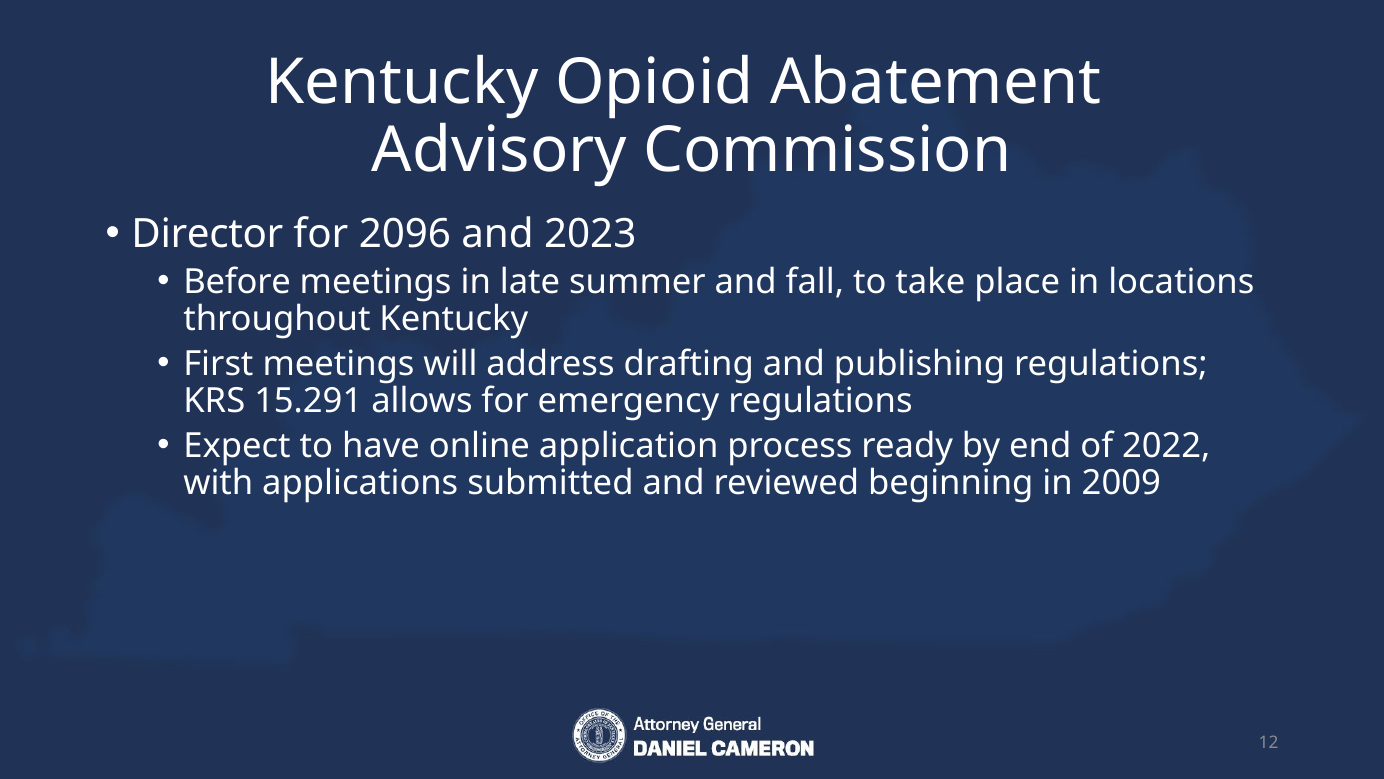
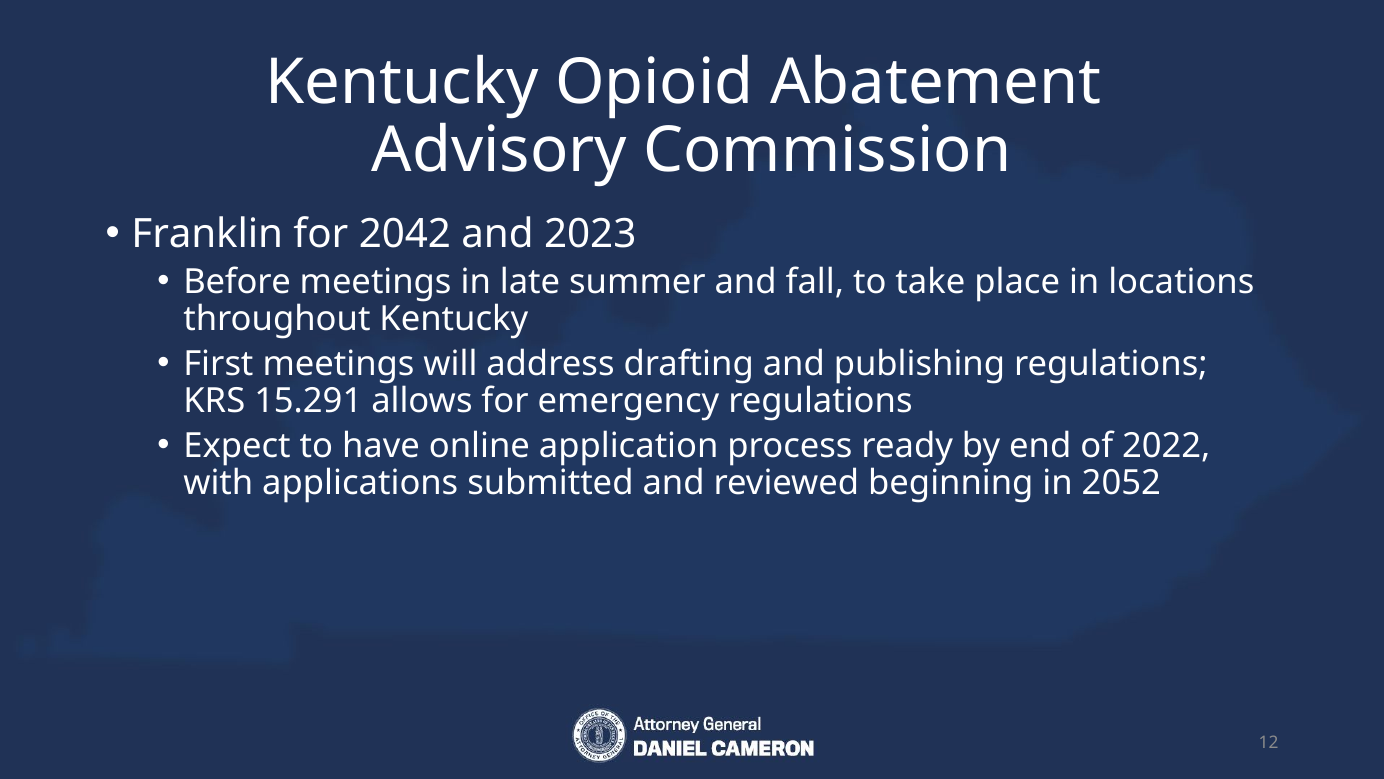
Director: Director -> Franklin
2096: 2096 -> 2042
2009: 2009 -> 2052
